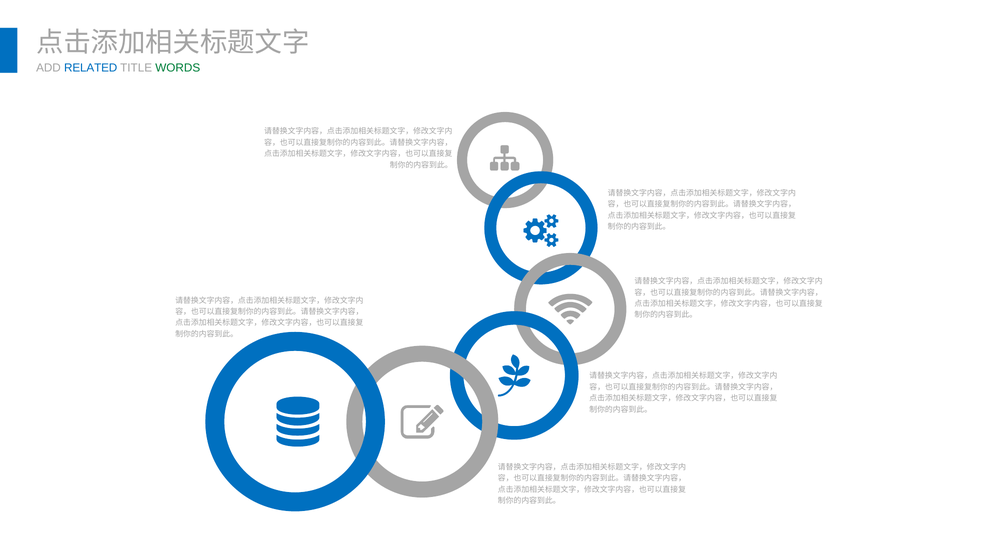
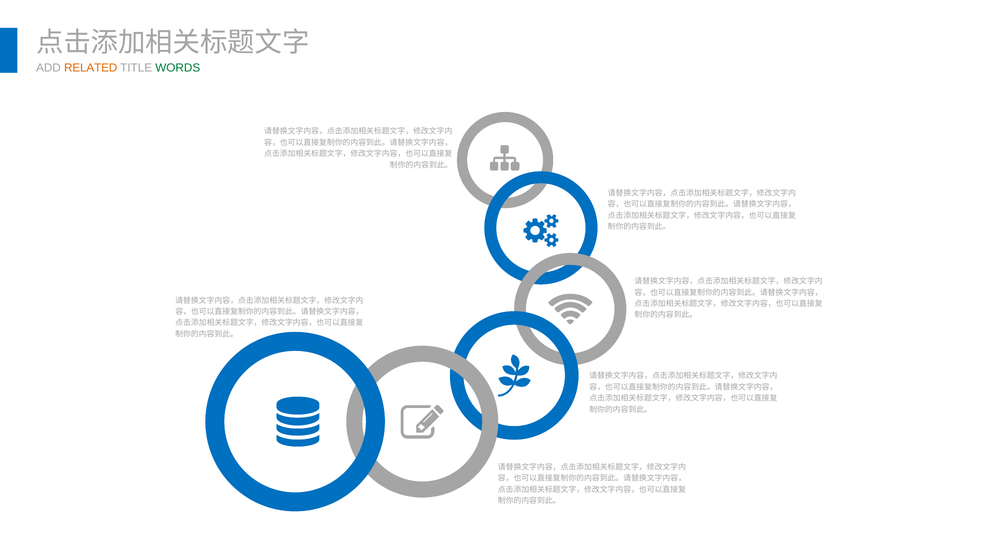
RELATED colour: blue -> orange
